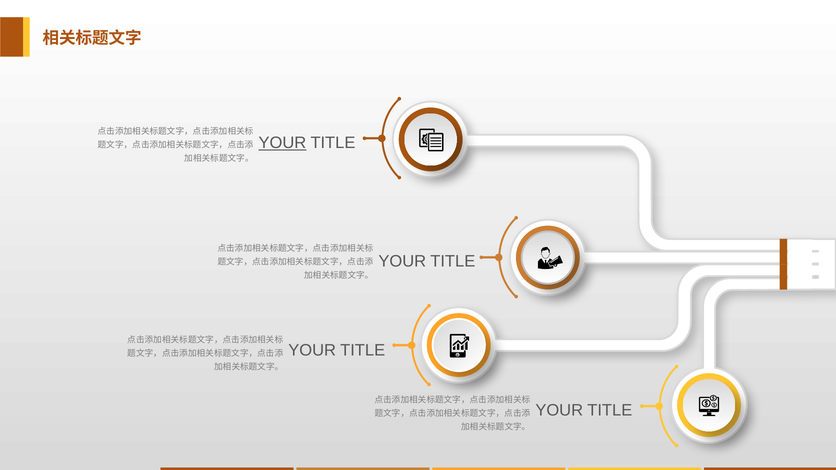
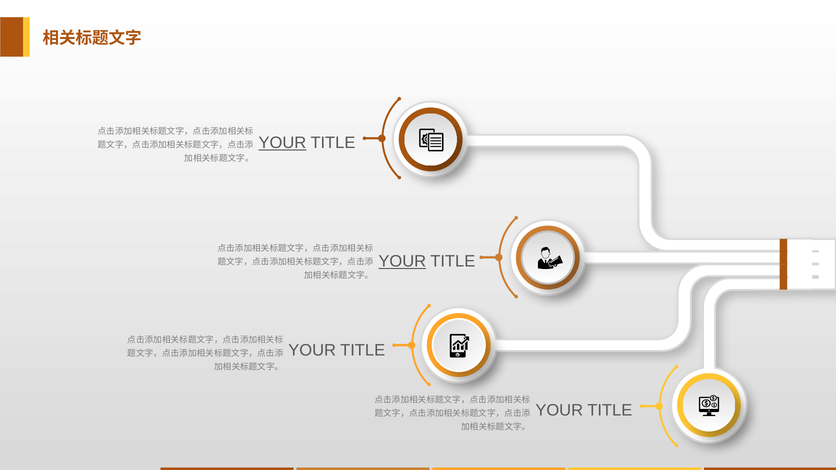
YOUR at (402, 262) underline: none -> present
